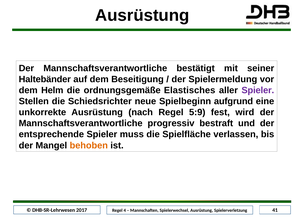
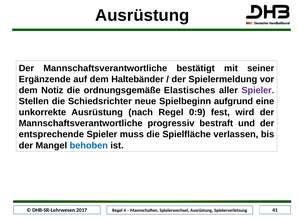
Haltebänder: Haltebänder -> Ergänzende
Beseitigung: Beseitigung -> Haltebänder
Helm: Helm -> Notiz
5:9: 5:9 -> 0:9
behoben colour: orange -> blue
